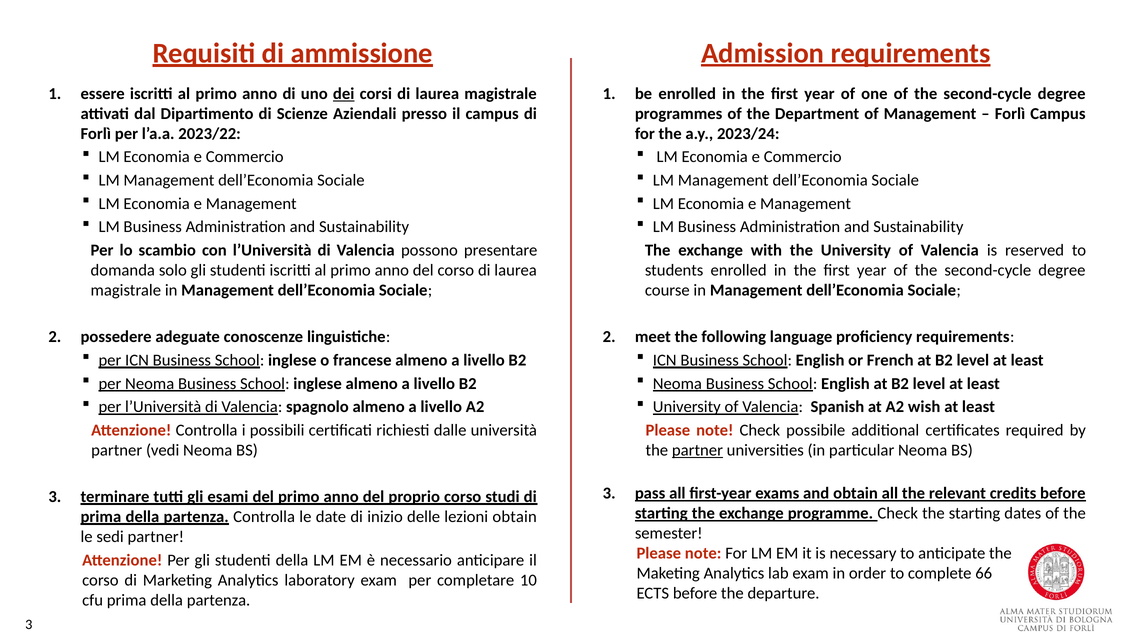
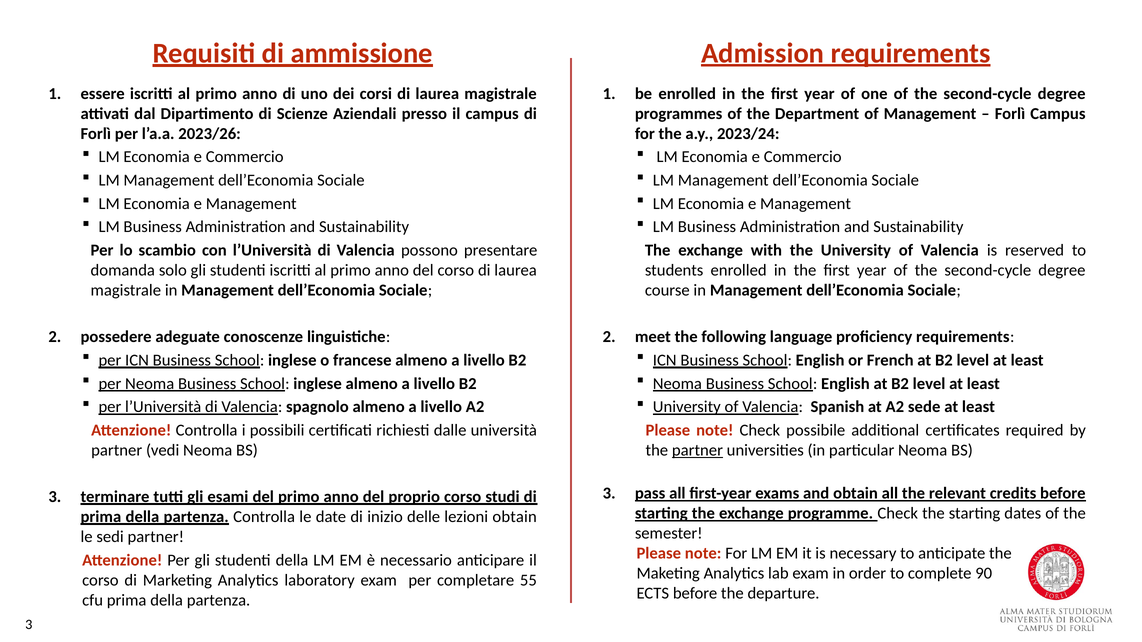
dei underline: present -> none
2023/22: 2023/22 -> 2023/26
wish: wish -> sede
66: 66 -> 90
10: 10 -> 55
